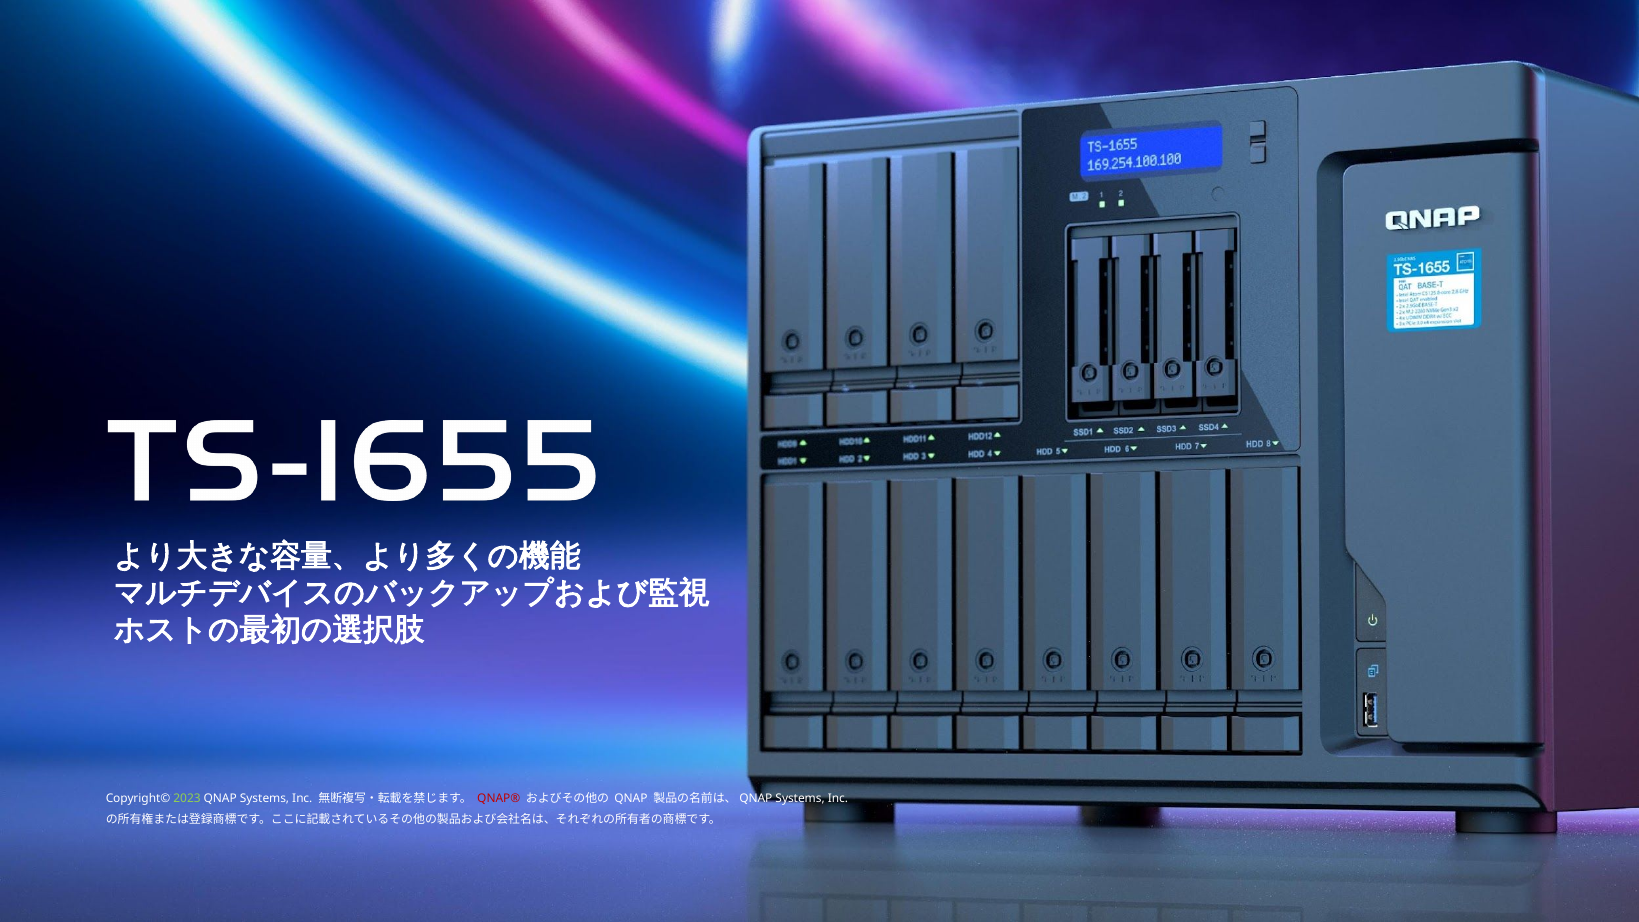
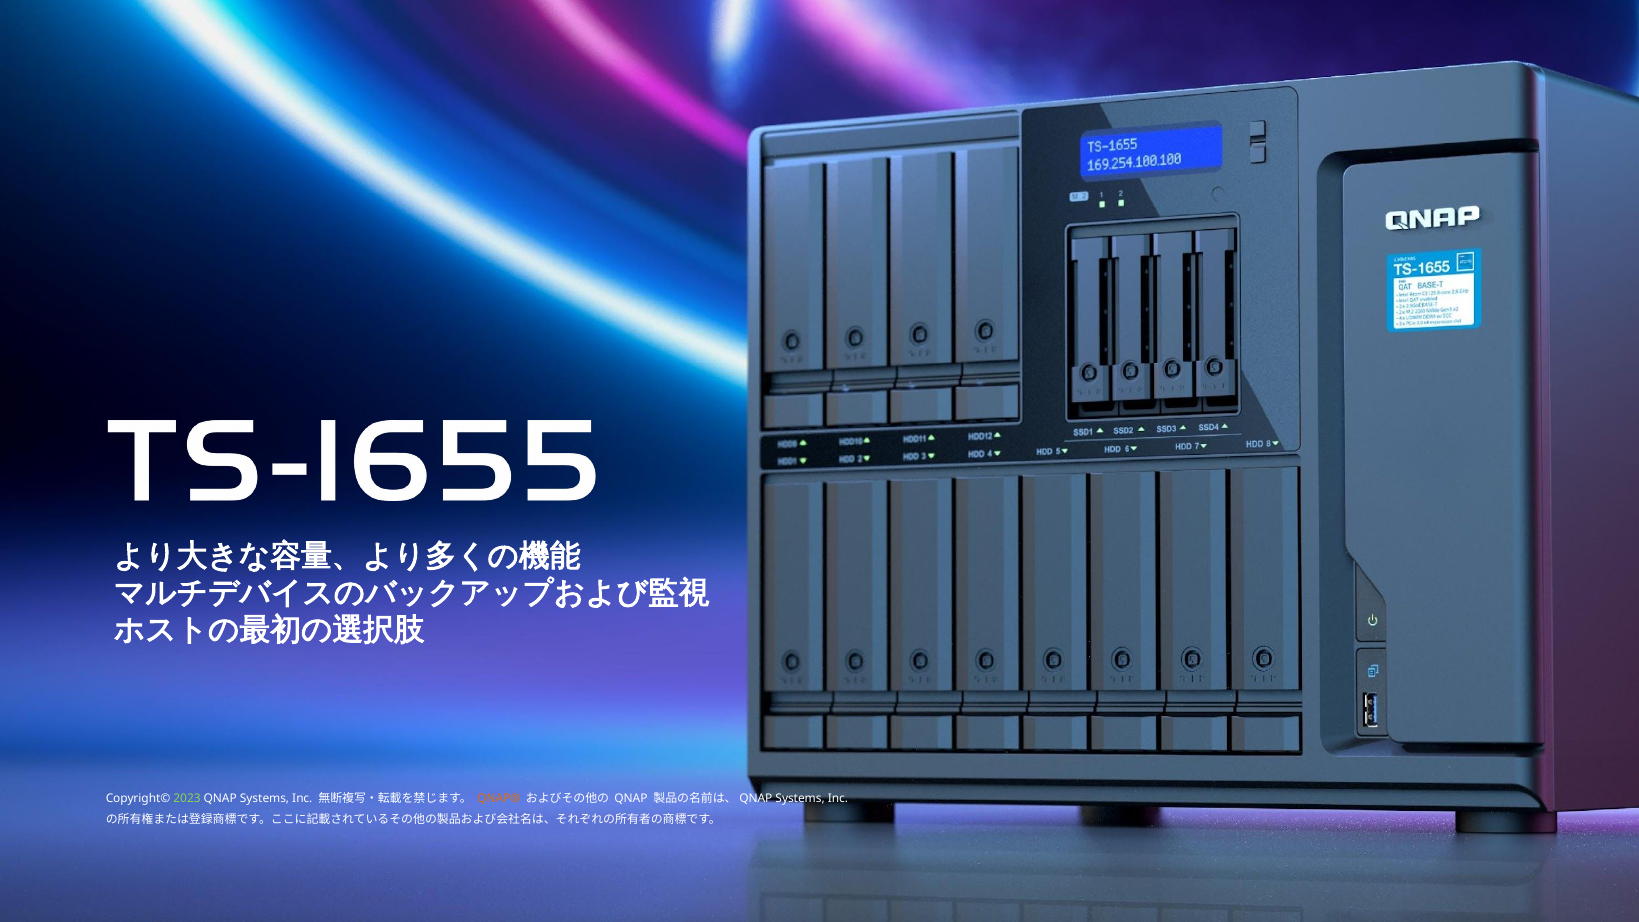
QNAP® colour: red -> orange
